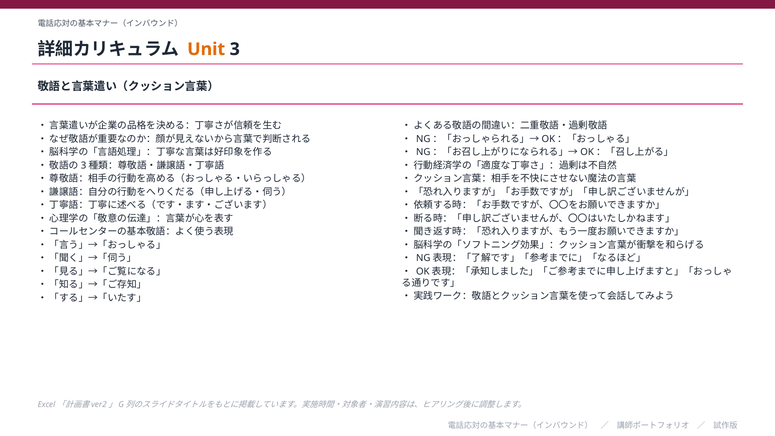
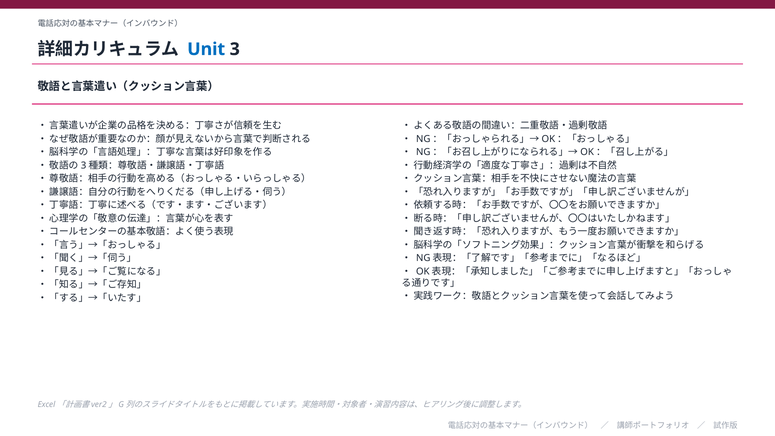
Unit colour: orange -> blue
